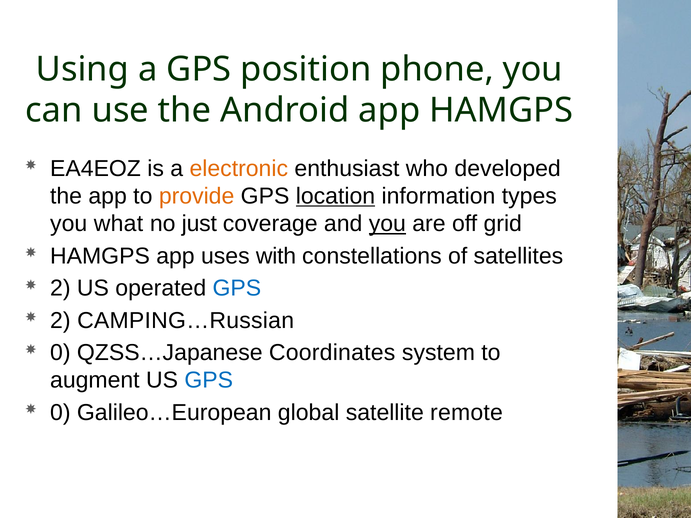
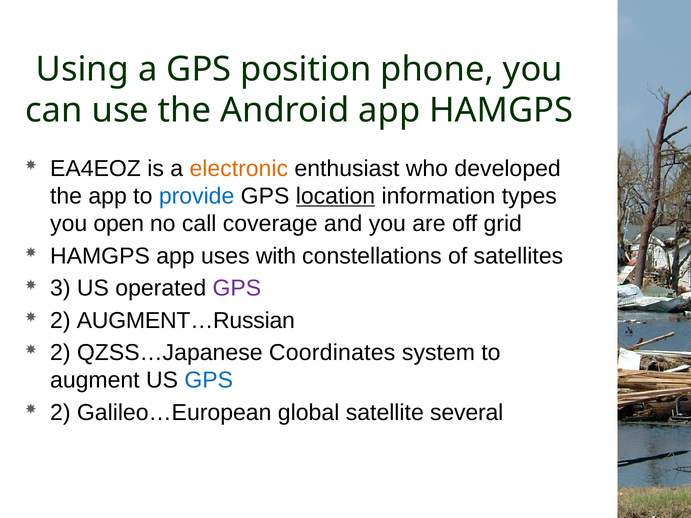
provide colour: orange -> blue
what: what -> open
just: just -> call
you at (387, 224) underline: present -> none
2 at (60, 288): 2 -> 3
GPS at (237, 288) colour: blue -> purple
CAMPING…Russian: CAMPING…Russian -> AUGMENT…Russian
0 at (60, 353): 0 -> 2
0 at (60, 413): 0 -> 2
remote: remote -> several
